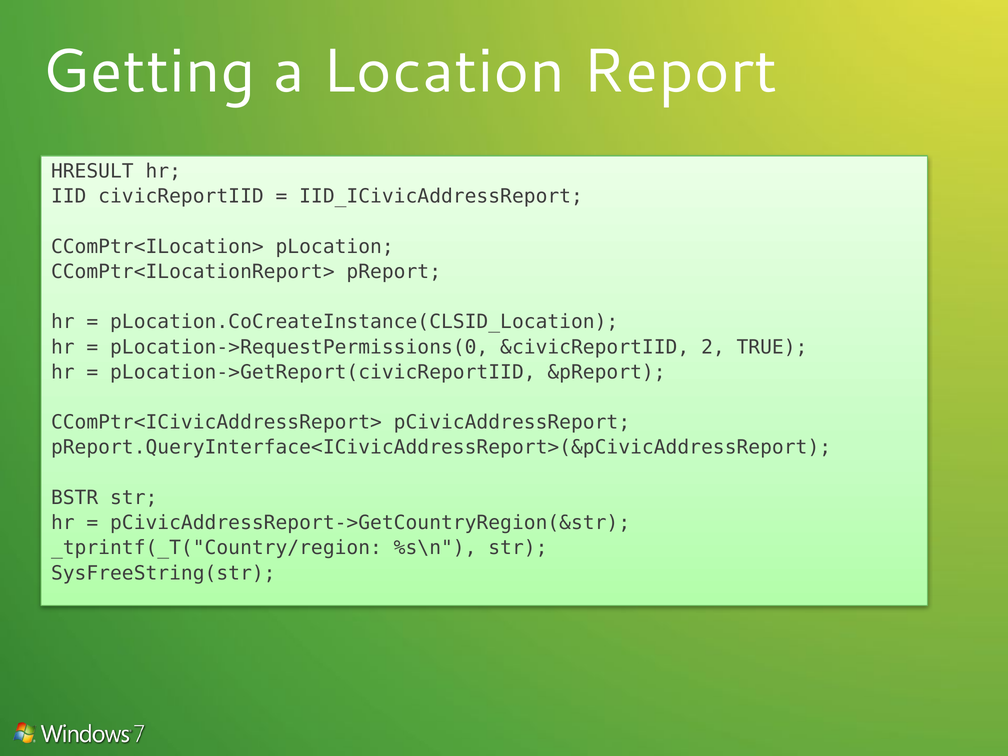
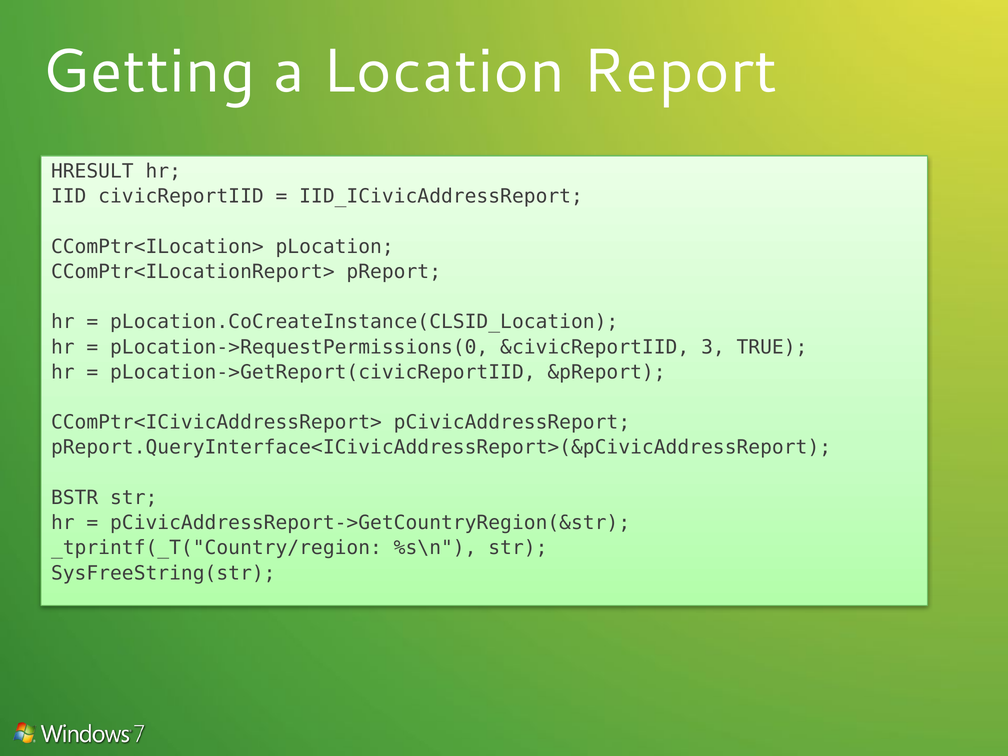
2: 2 -> 3
